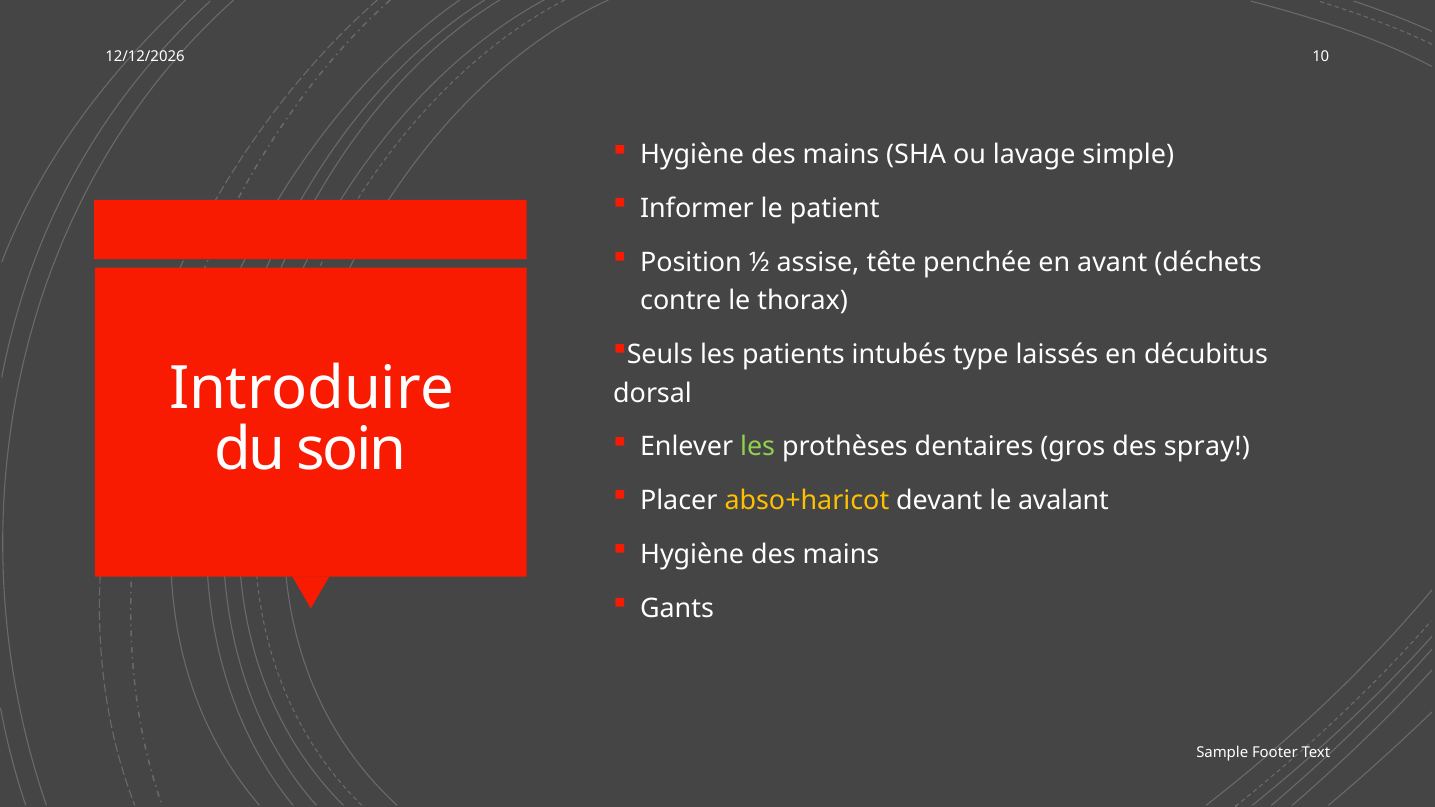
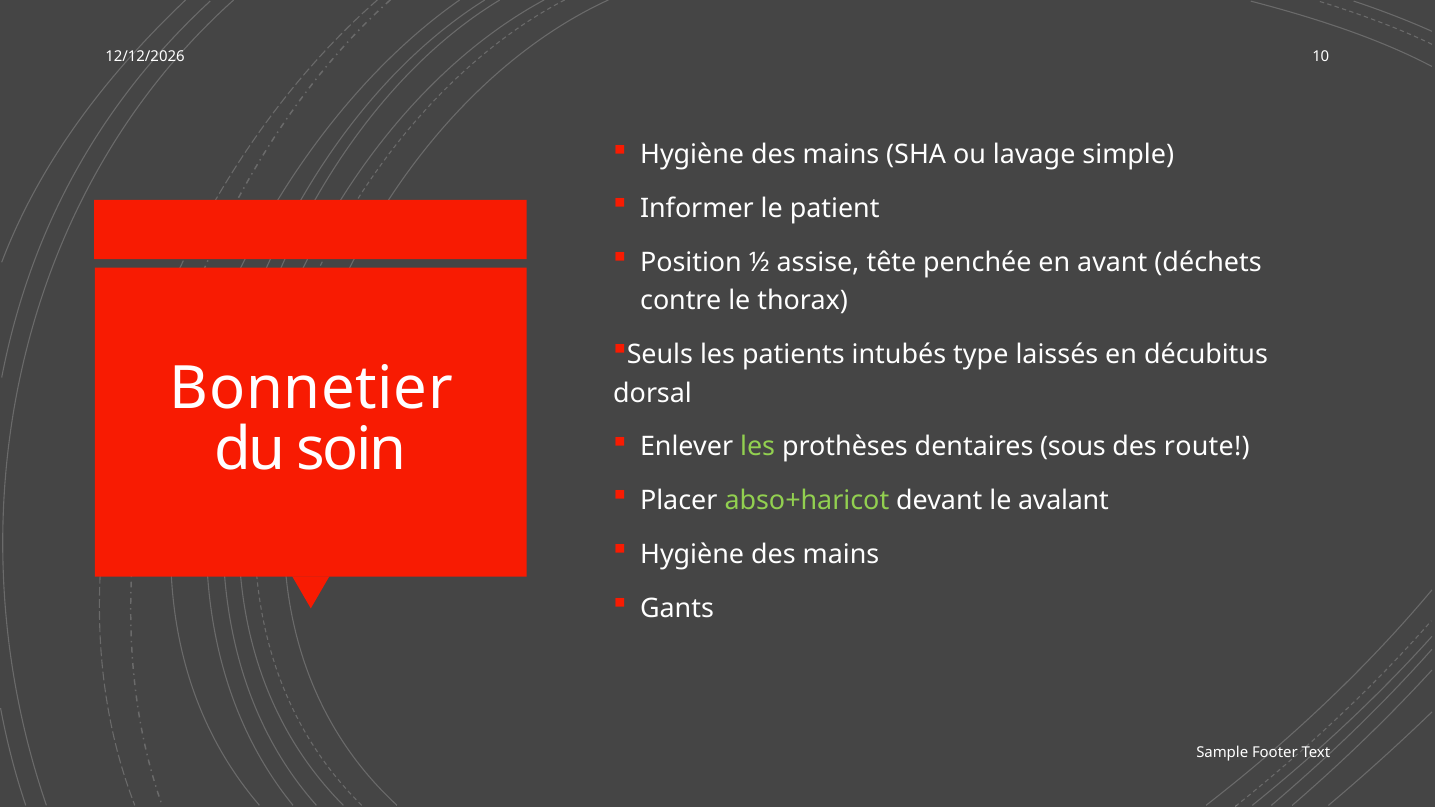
Introduire: Introduire -> Bonnetier
gros: gros -> sous
spray: spray -> route
abso+haricot colour: yellow -> light green
